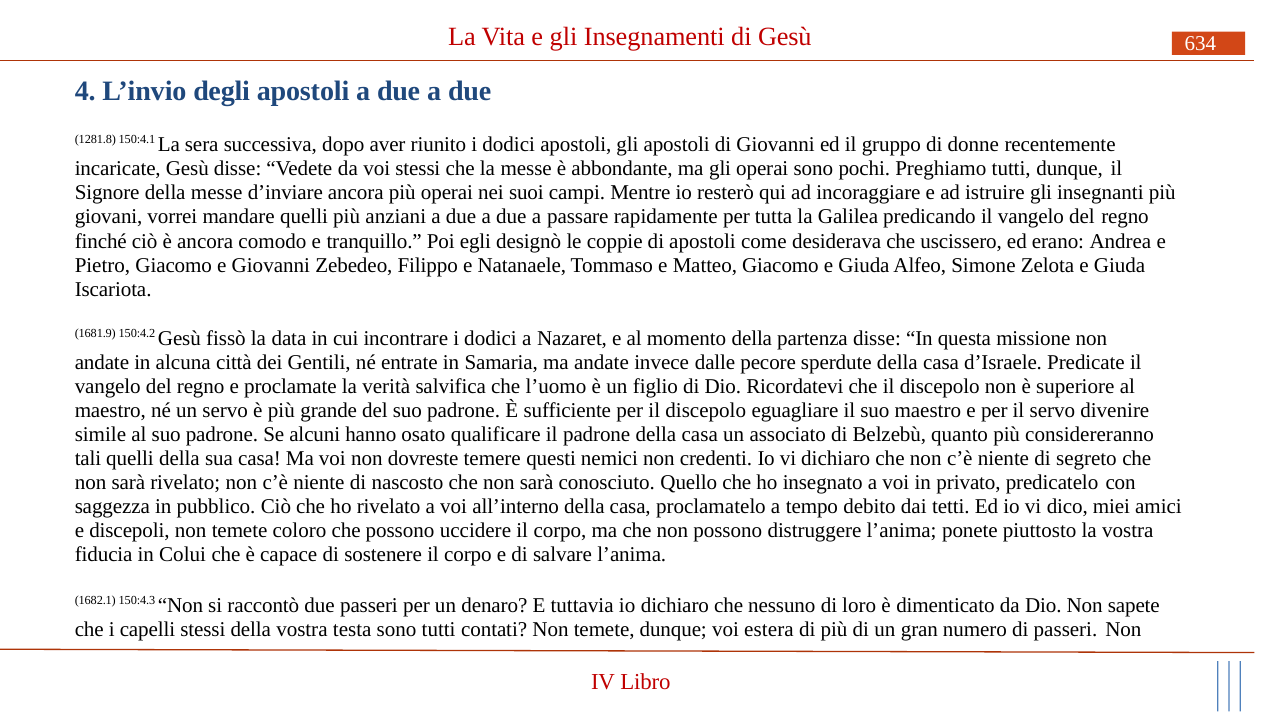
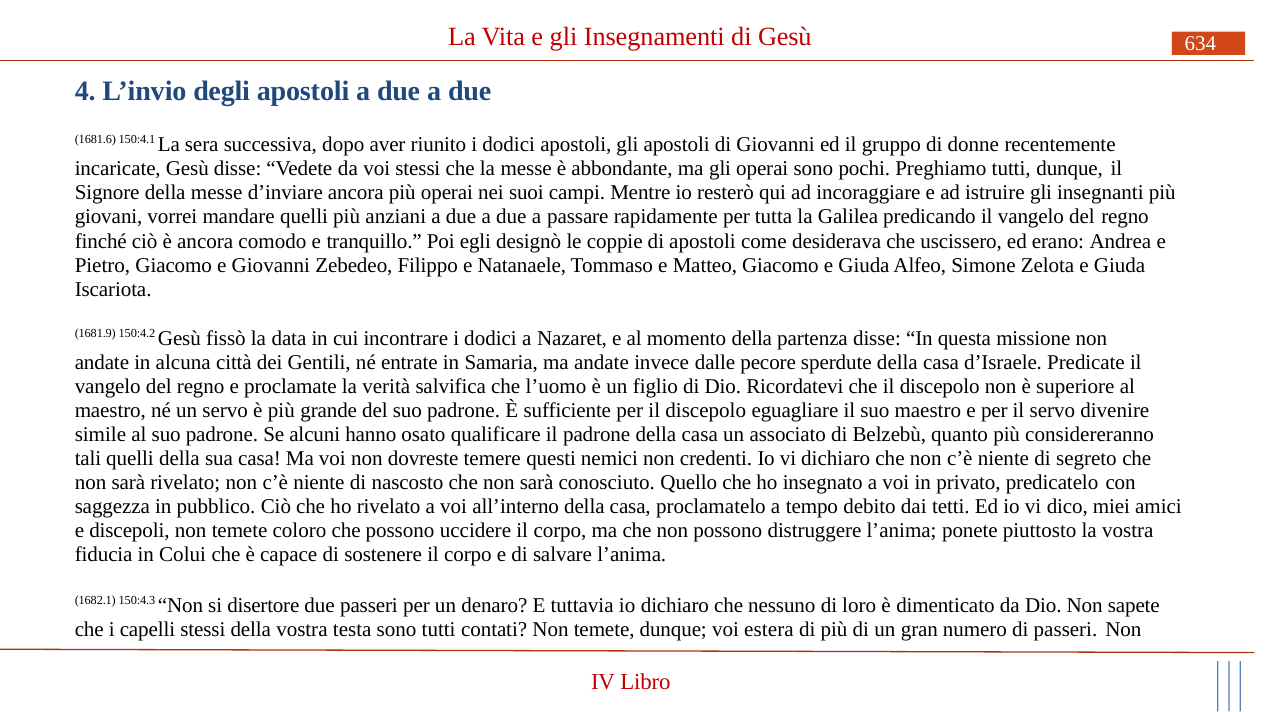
1281.8: 1281.8 -> 1681.6
raccontò: raccontò -> disertore
